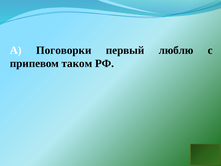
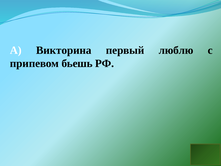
Поговорки: Поговорки -> Викторина
таком: таком -> бьешь
